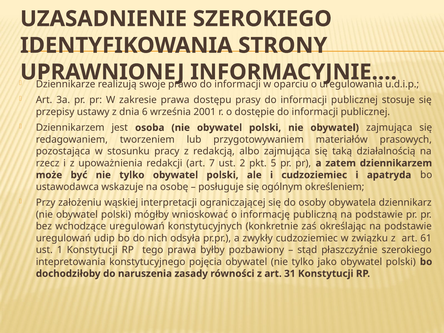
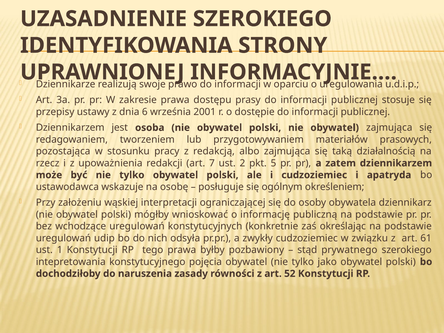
płaszczyźnie: płaszczyźnie -> prywatnego
31: 31 -> 52
